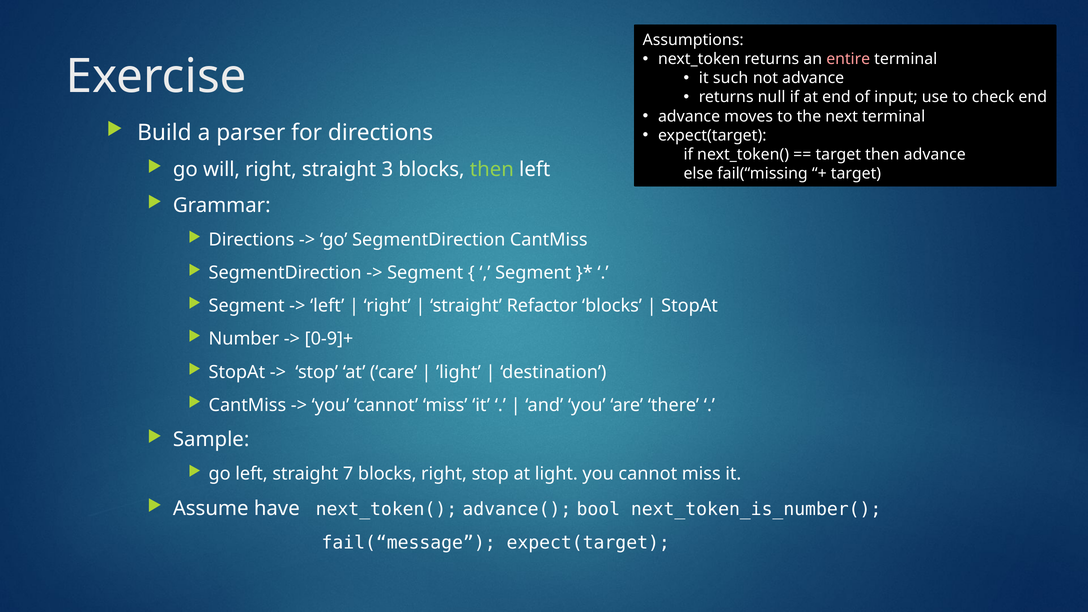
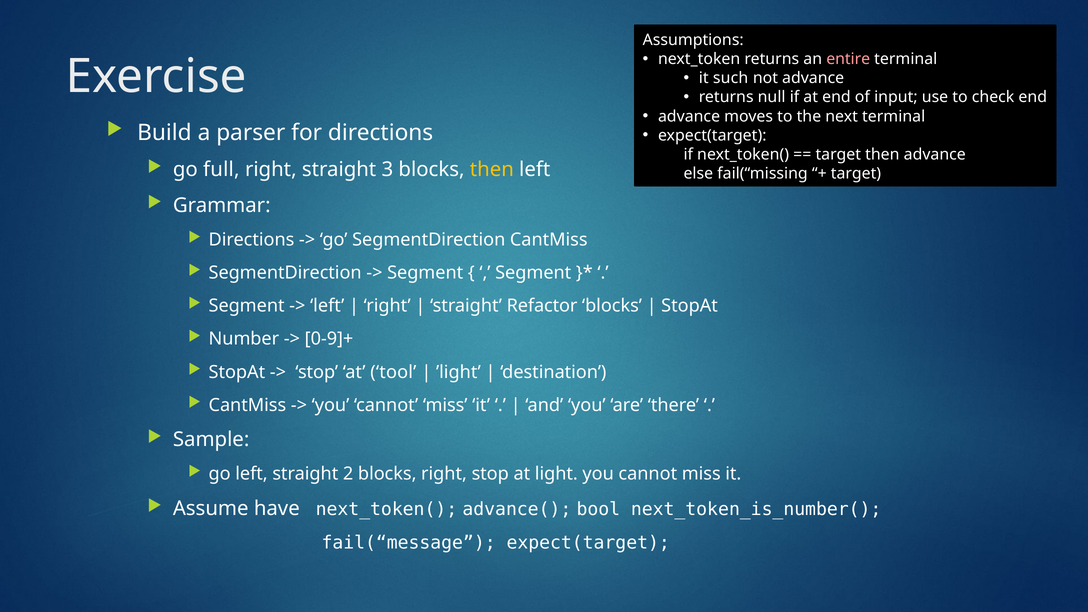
will: will -> full
then at (492, 170) colour: light green -> yellow
care: care -> tool
7: 7 -> 2
